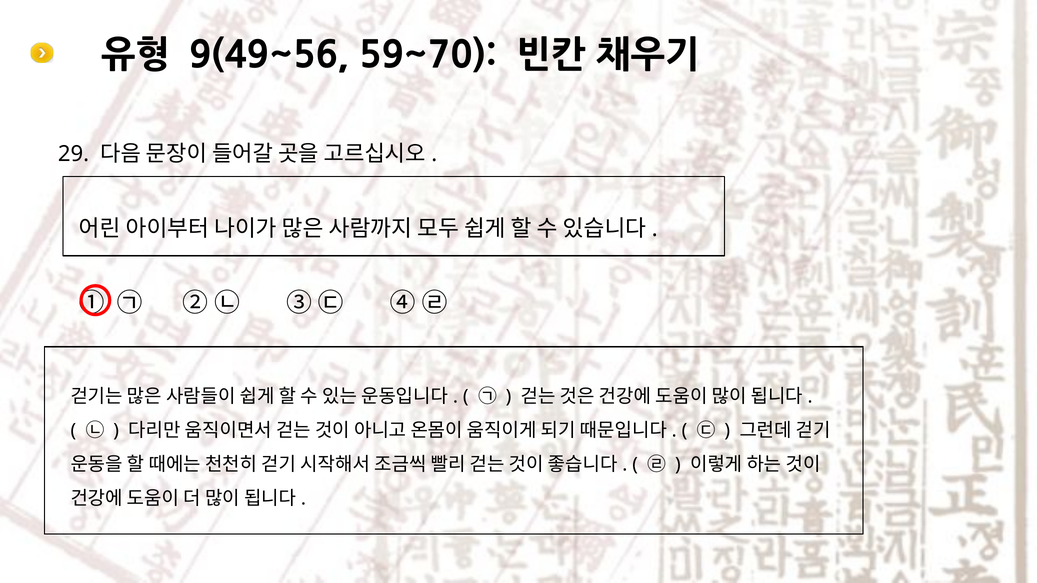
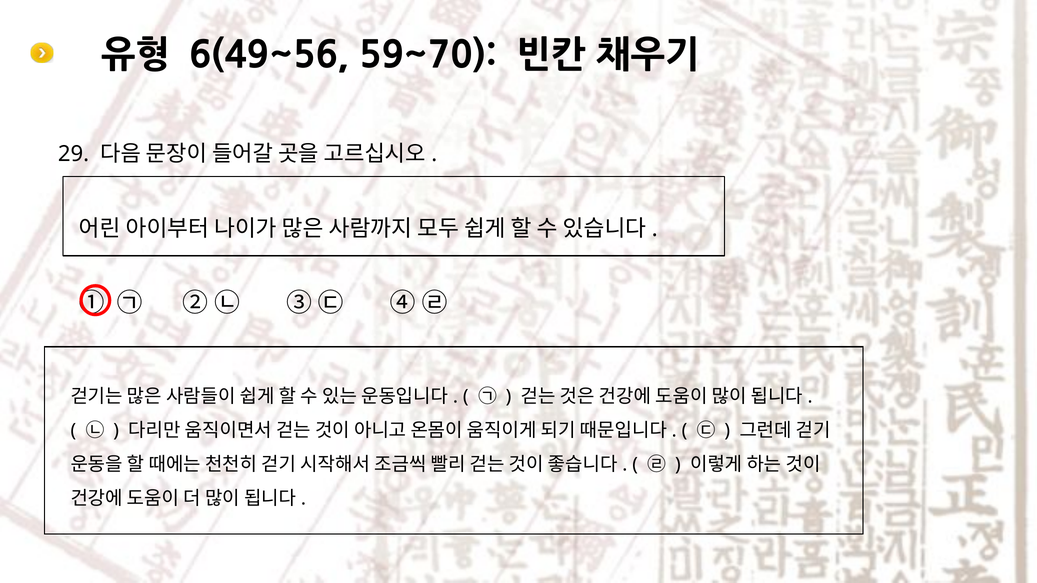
9(49~56: 9(49~56 -> 6(49~56
